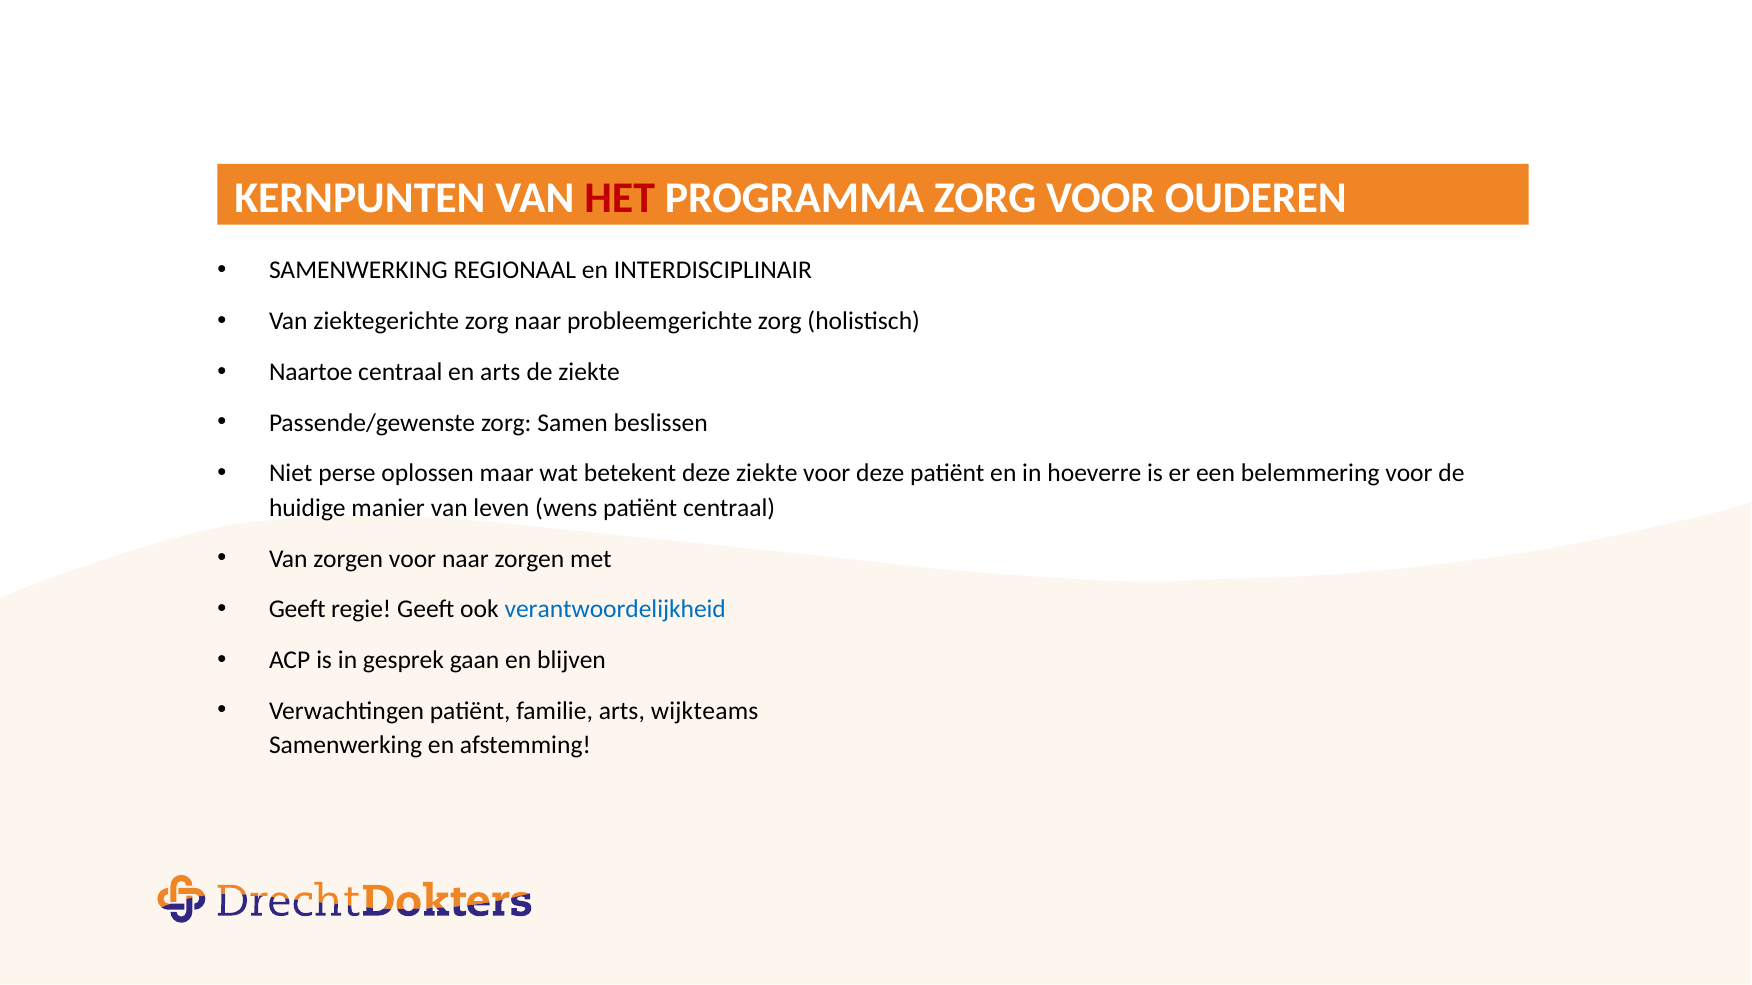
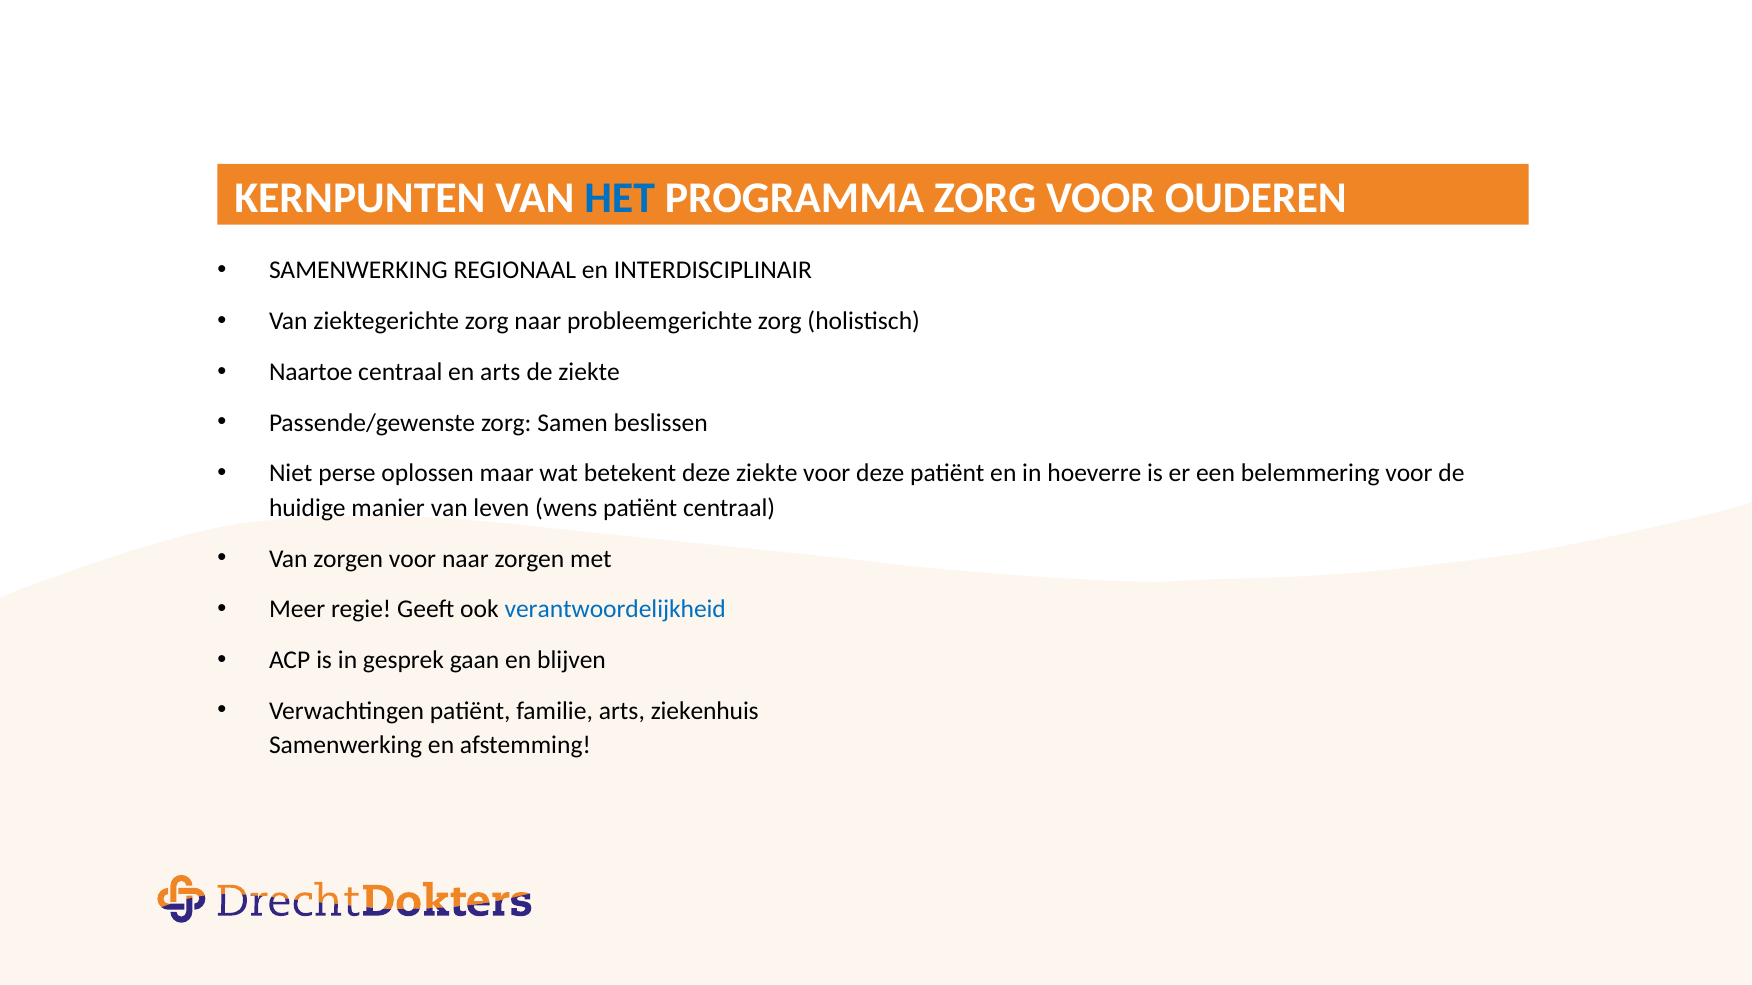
HET colour: red -> blue
Geeft at (297, 610): Geeft -> Meer
wijkteams: wijkteams -> ziekenhuis
